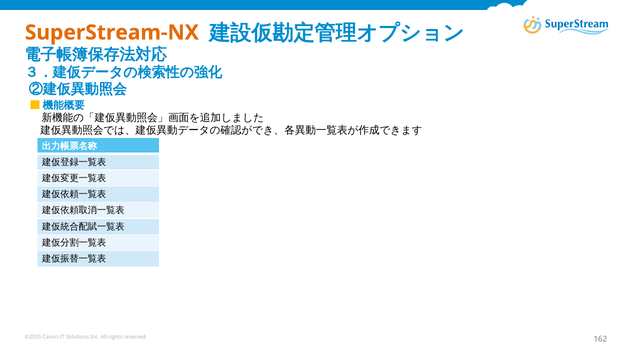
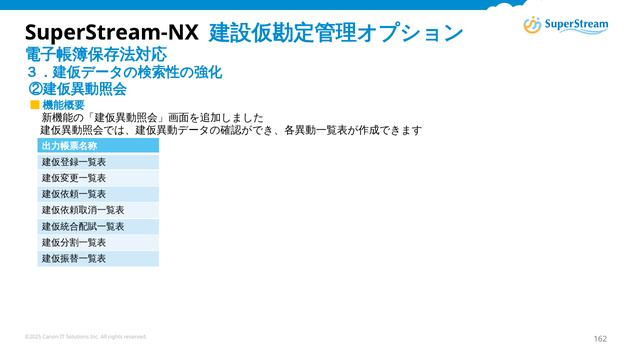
SuperStream-NX colour: orange -> black
